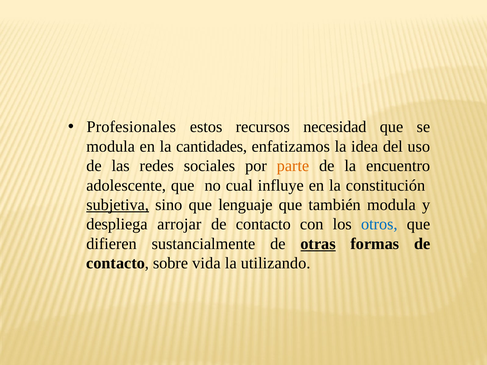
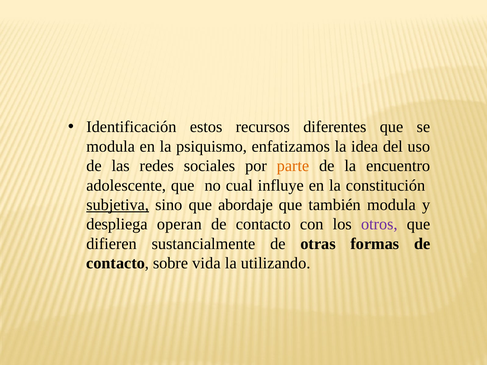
Profesionales: Profesionales -> Identificación
necesidad: necesidad -> diferentes
cantidades: cantidades -> psiquismo
lenguaje: lenguaje -> abordaje
arrojar: arrojar -> operan
otros colour: blue -> purple
otras underline: present -> none
